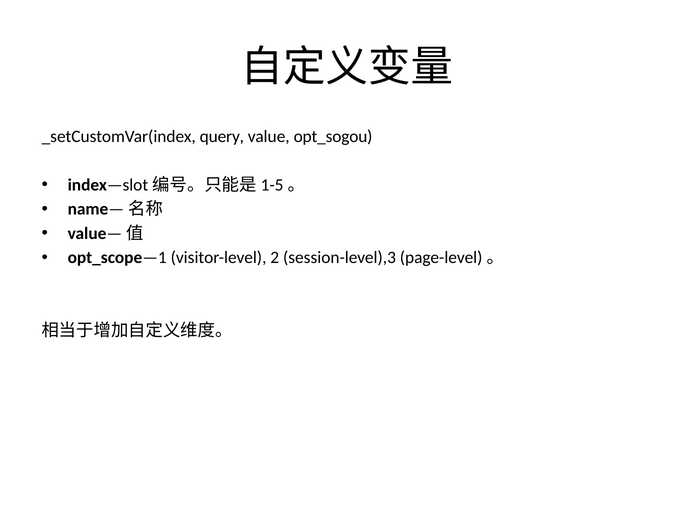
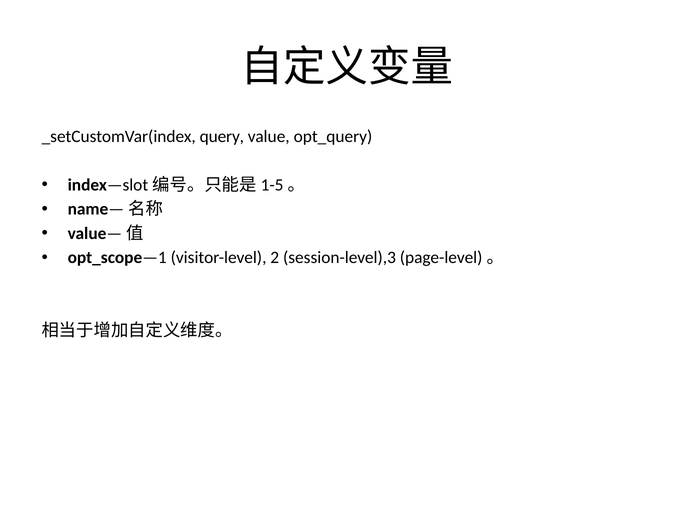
opt_sogou: opt_sogou -> opt_query
